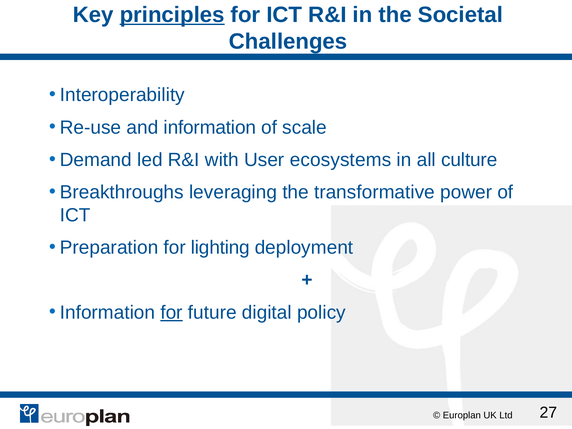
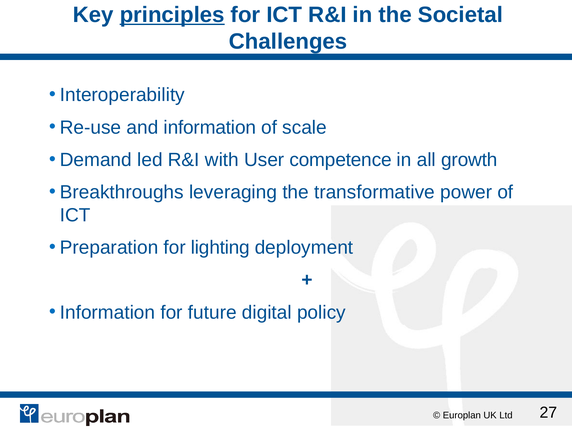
ecosystems: ecosystems -> competence
culture: culture -> growth
for at (172, 312) underline: present -> none
